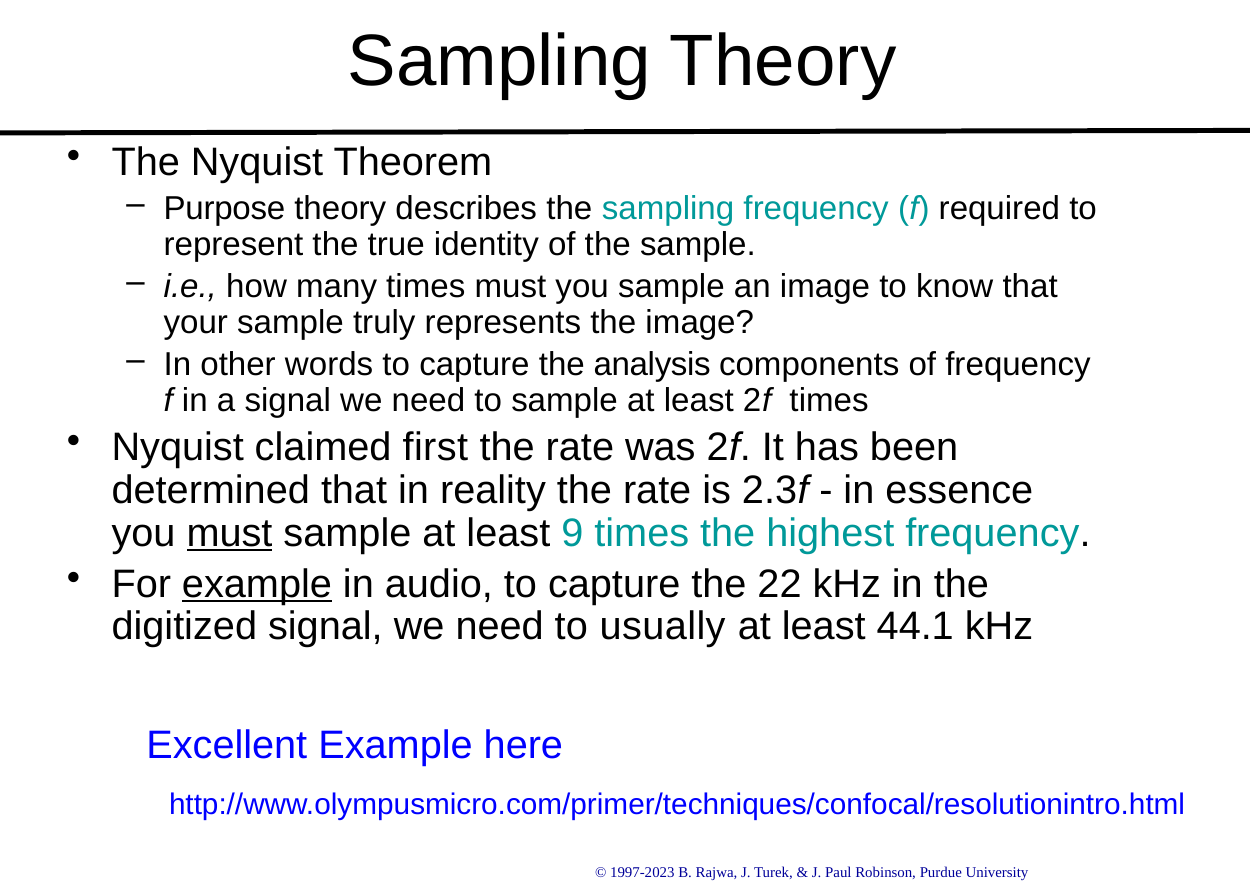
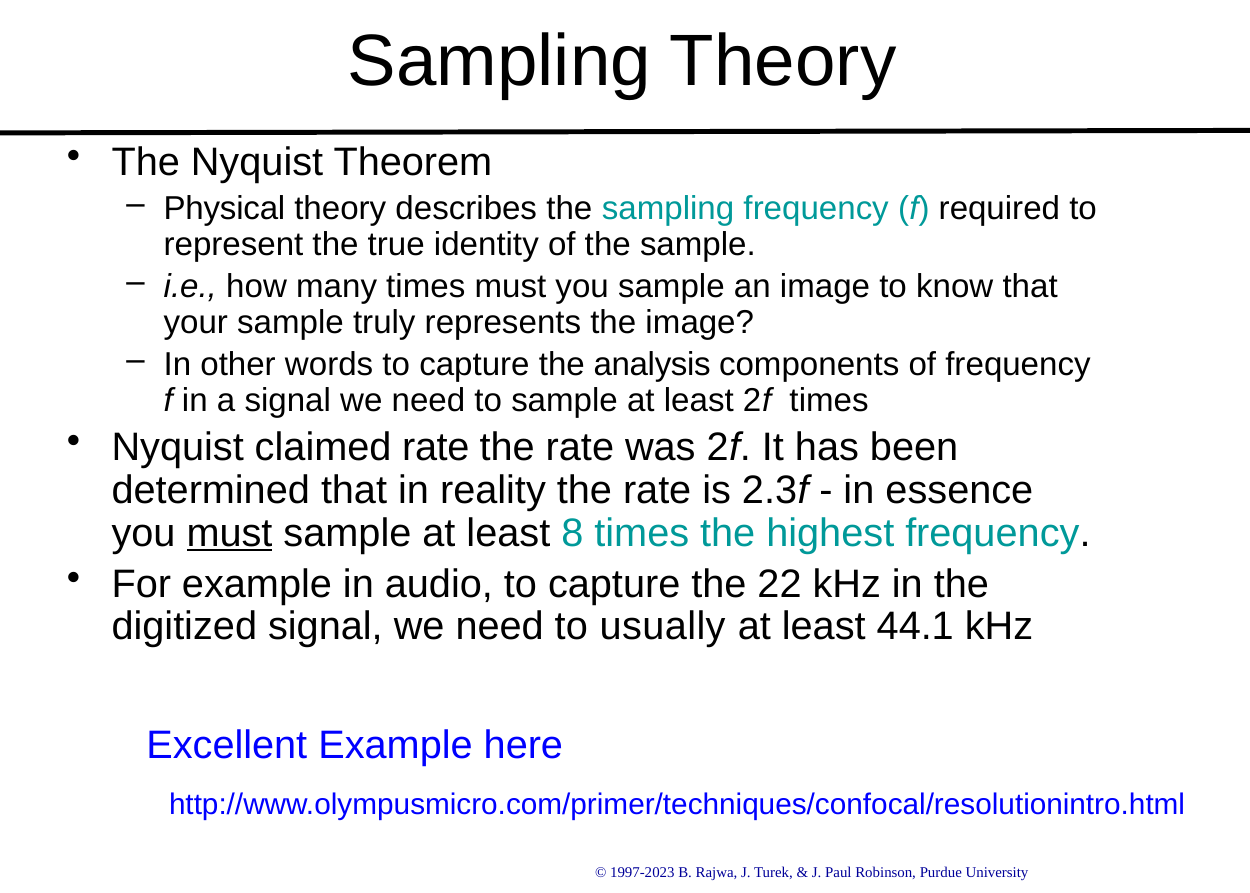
Purpose: Purpose -> Physical
claimed first: first -> rate
9: 9 -> 8
example at (257, 584) underline: present -> none
